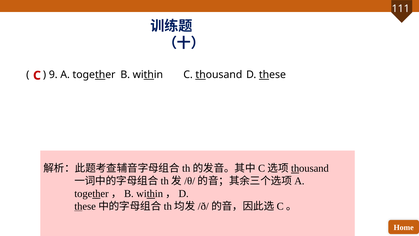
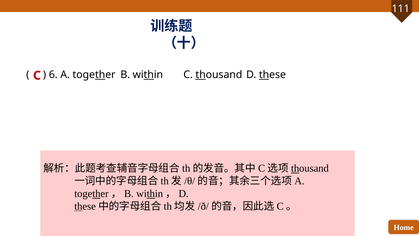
9: 9 -> 6
